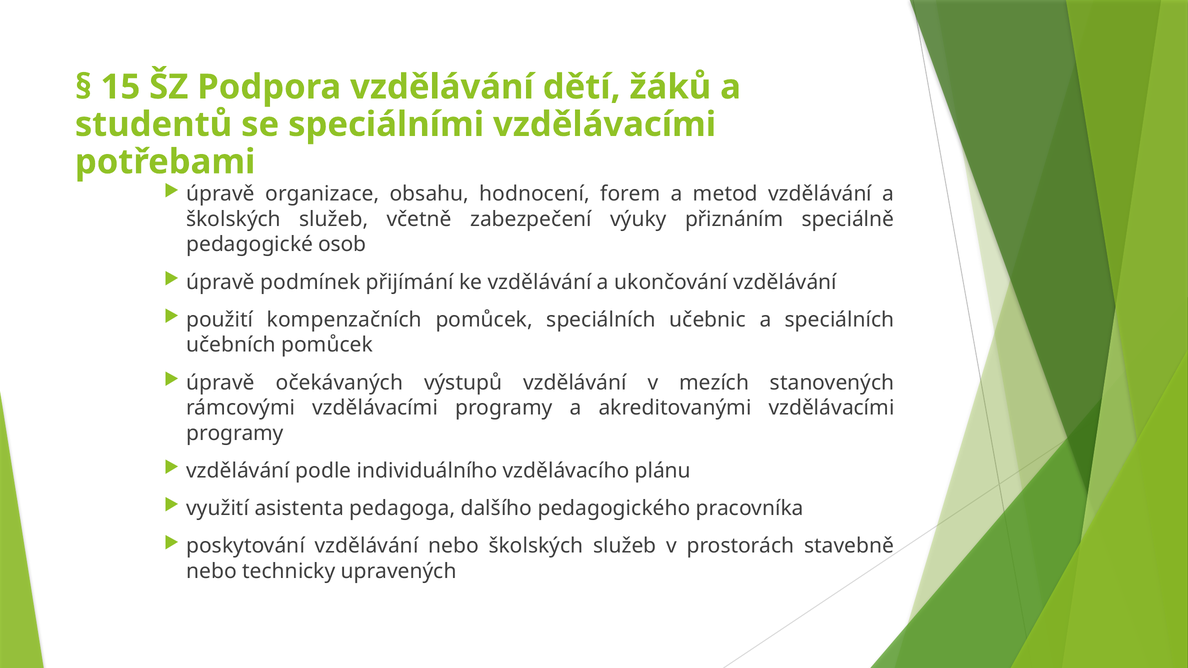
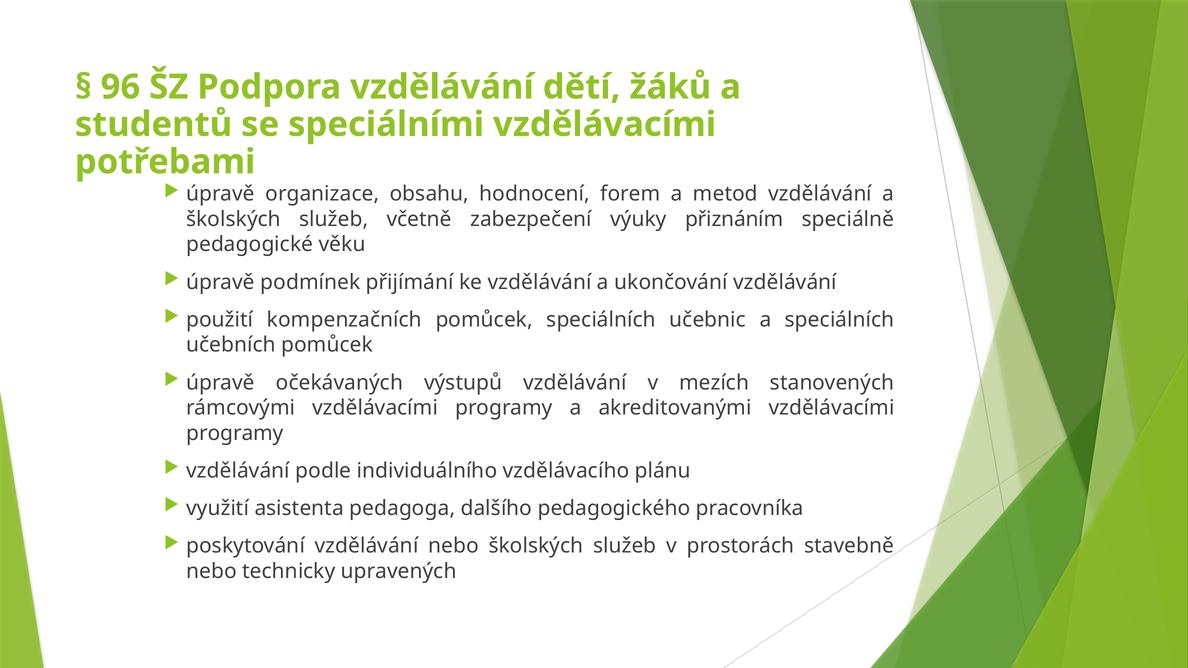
15: 15 -> 96
osob: osob -> věku
